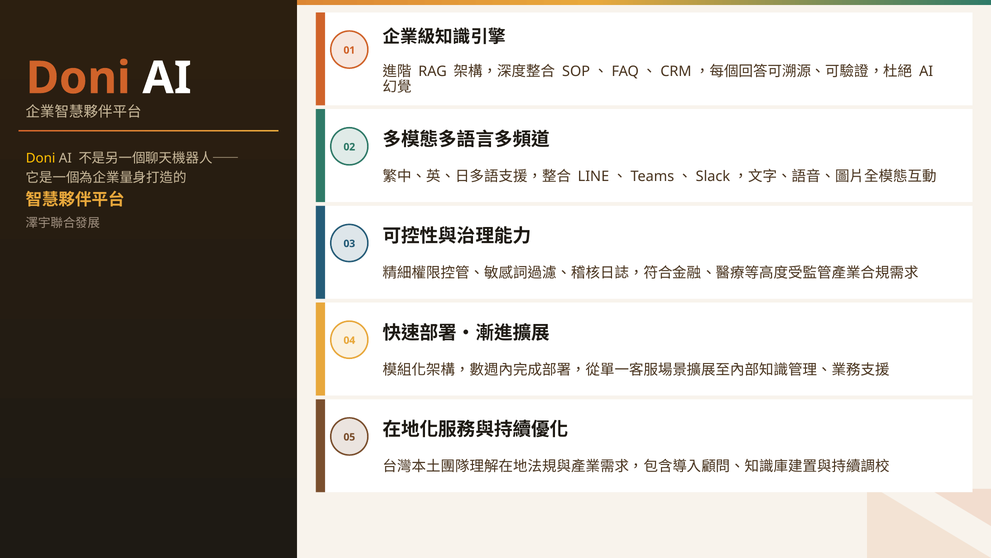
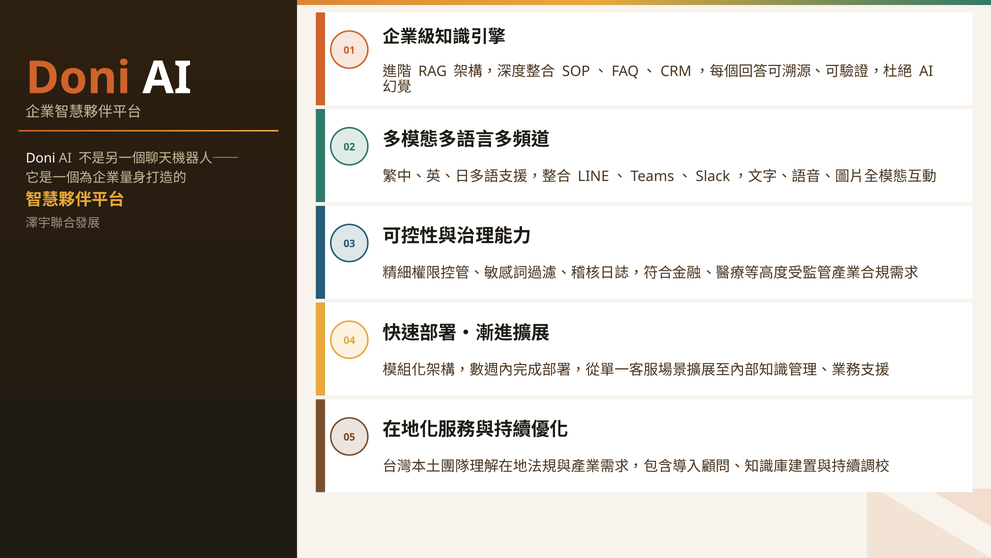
Doni at (41, 158) colour: yellow -> white
